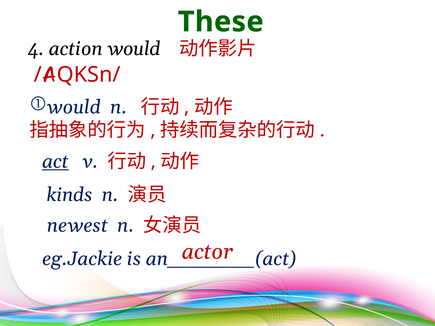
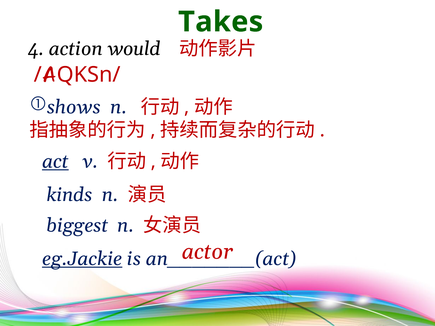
These: These -> Takes
would at (74, 107): would -> shows
newest: newest -> biggest
eg.Jackie underline: none -> present
